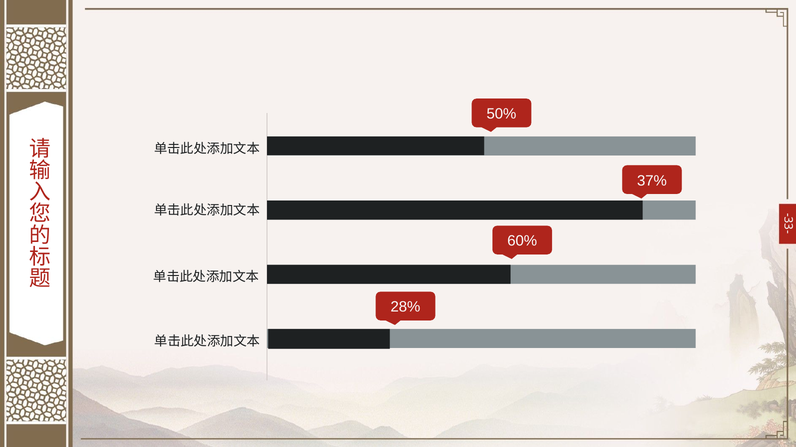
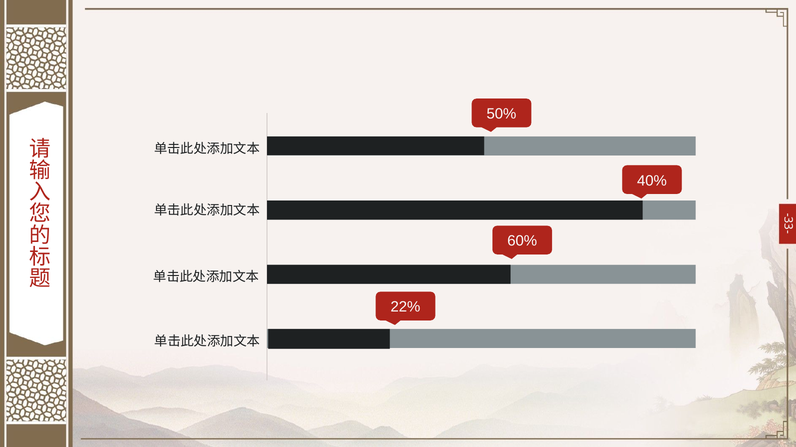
37%: 37% -> 40%
28%: 28% -> 22%
